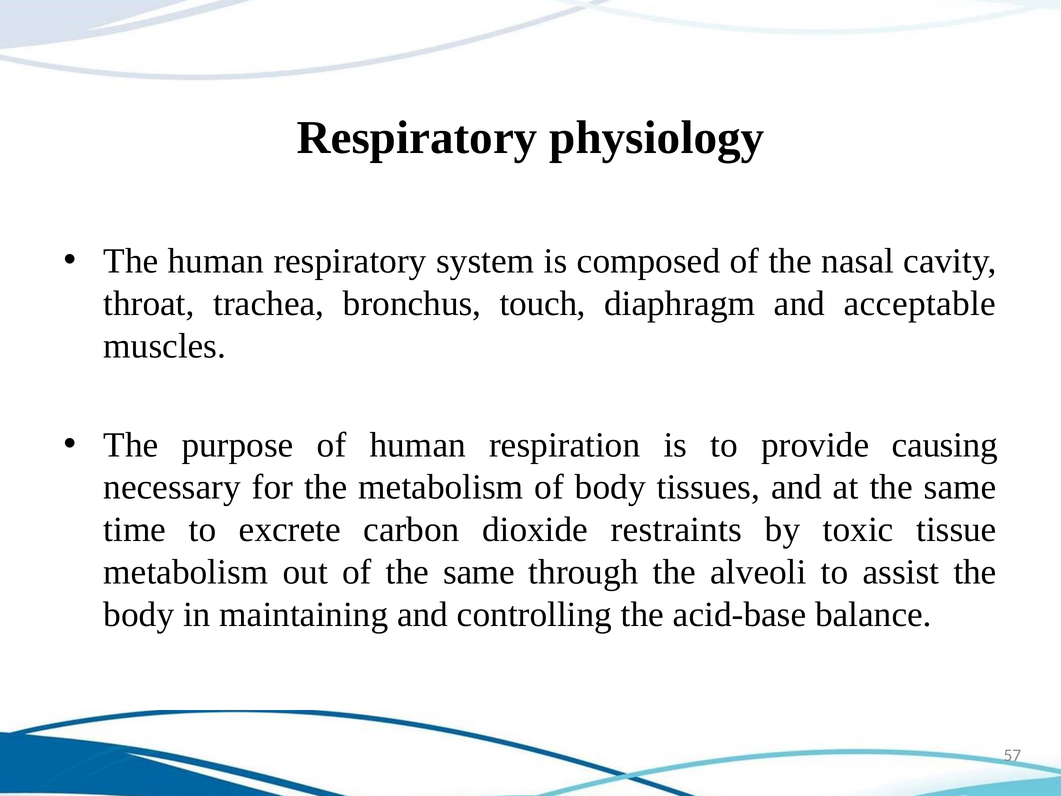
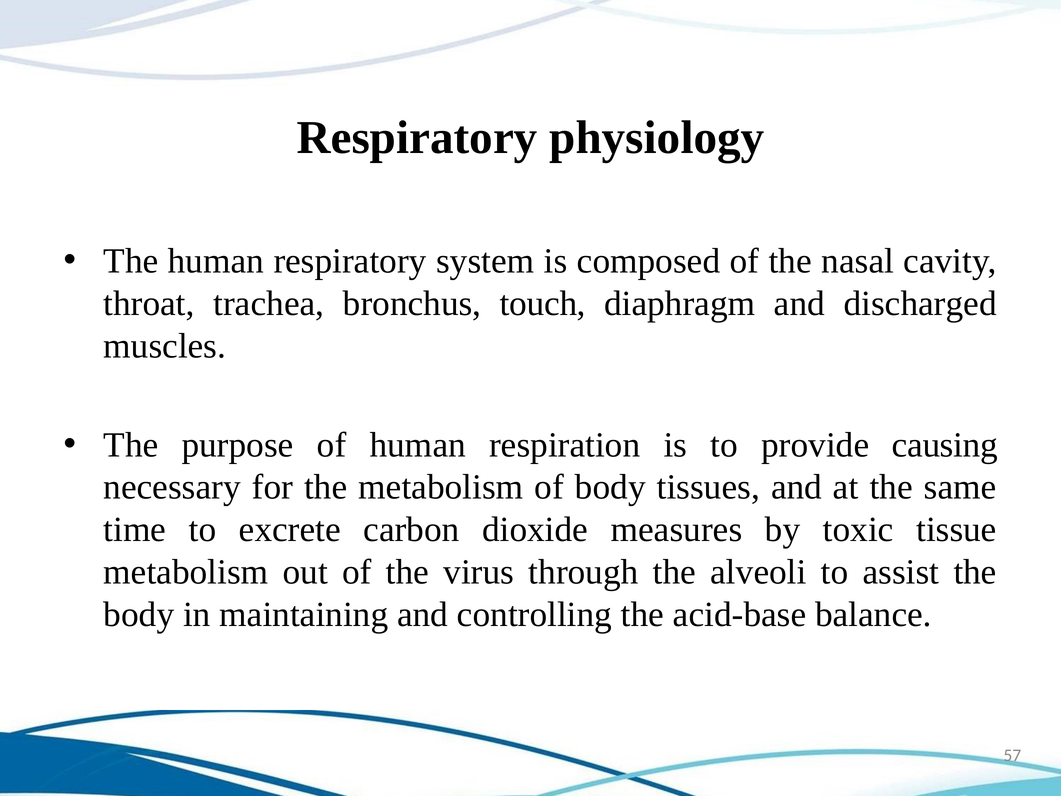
acceptable: acceptable -> discharged
restraints: restraints -> measures
of the same: same -> virus
